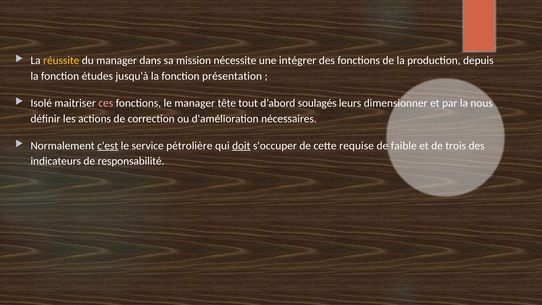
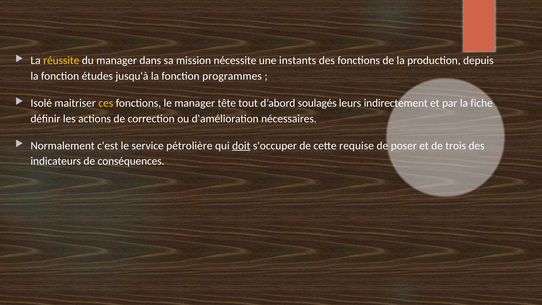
intégrer: intégrer -> instants
présentation: présentation -> programmes
ces colour: pink -> yellow
dimensionner: dimensionner -> indirectement
nous: nous -> fiche
c'est underline: present -> none
faible: faible -> poser
responsabilité: responsabilité -> conséquences
